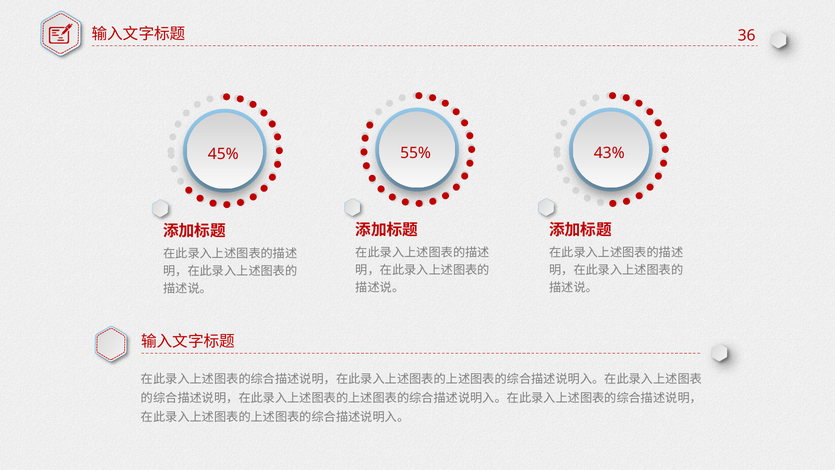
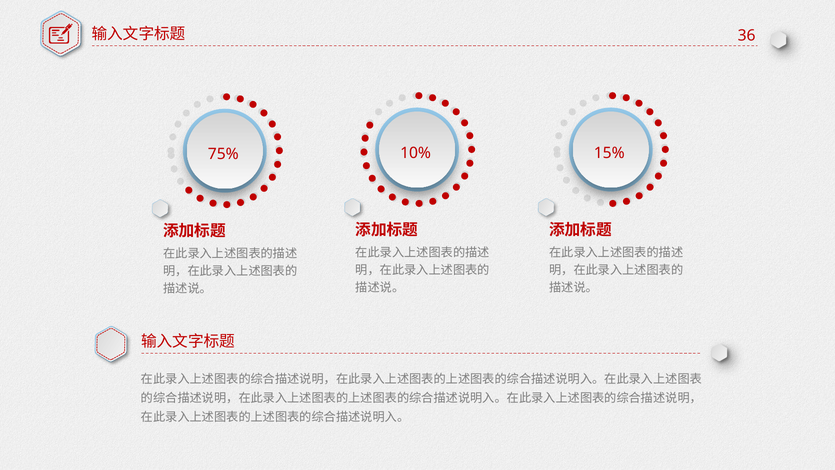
55%: 55% -> 10%
43%: 43% -> 15%
45%: 45% -> 75%
